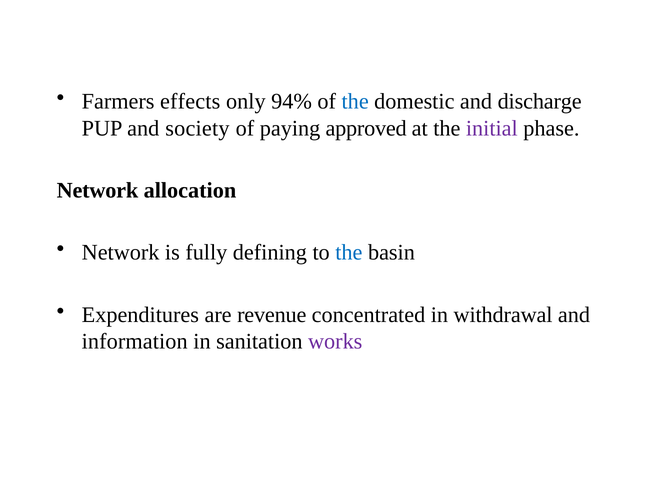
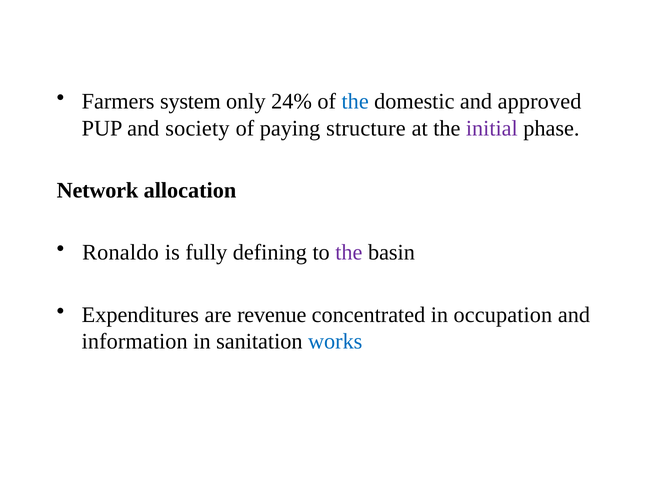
effects: effects -> system
94%: 94% -> 24%
discharge: discharge -> approved
approved: approved -> structure
Network at (121, 253): Network -> Ronaldo
the at (349, 253) colour: blue -> purple
withdrawal: withdrawal -> occupation
works colour: purple -> blue
